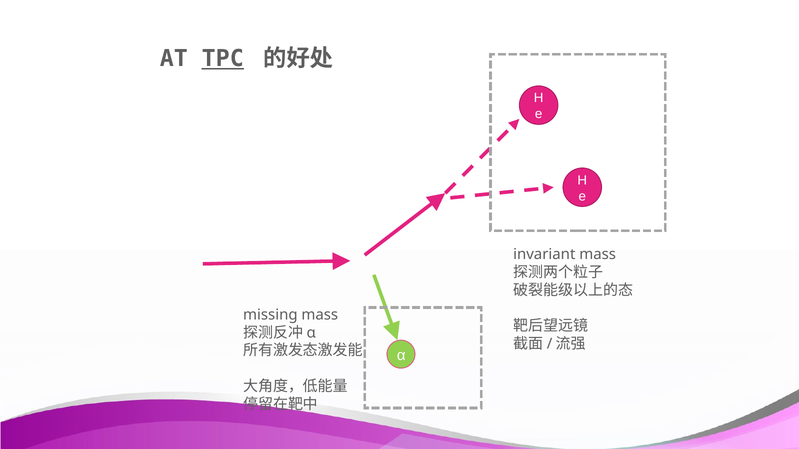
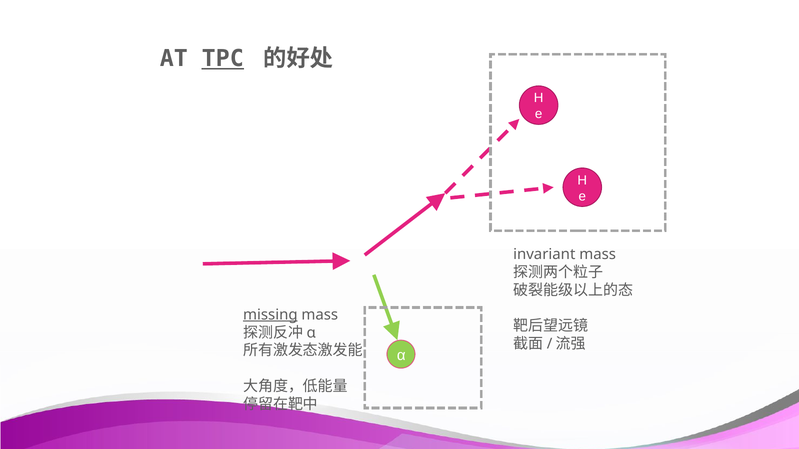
missing underline: none -> present
